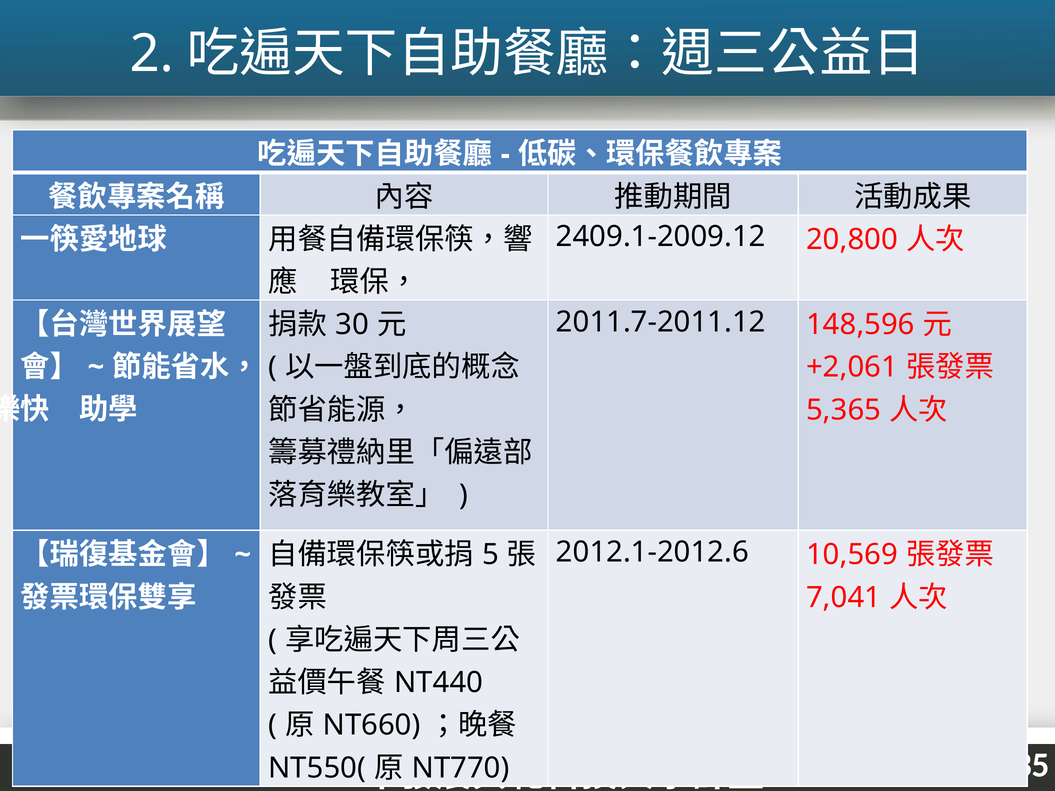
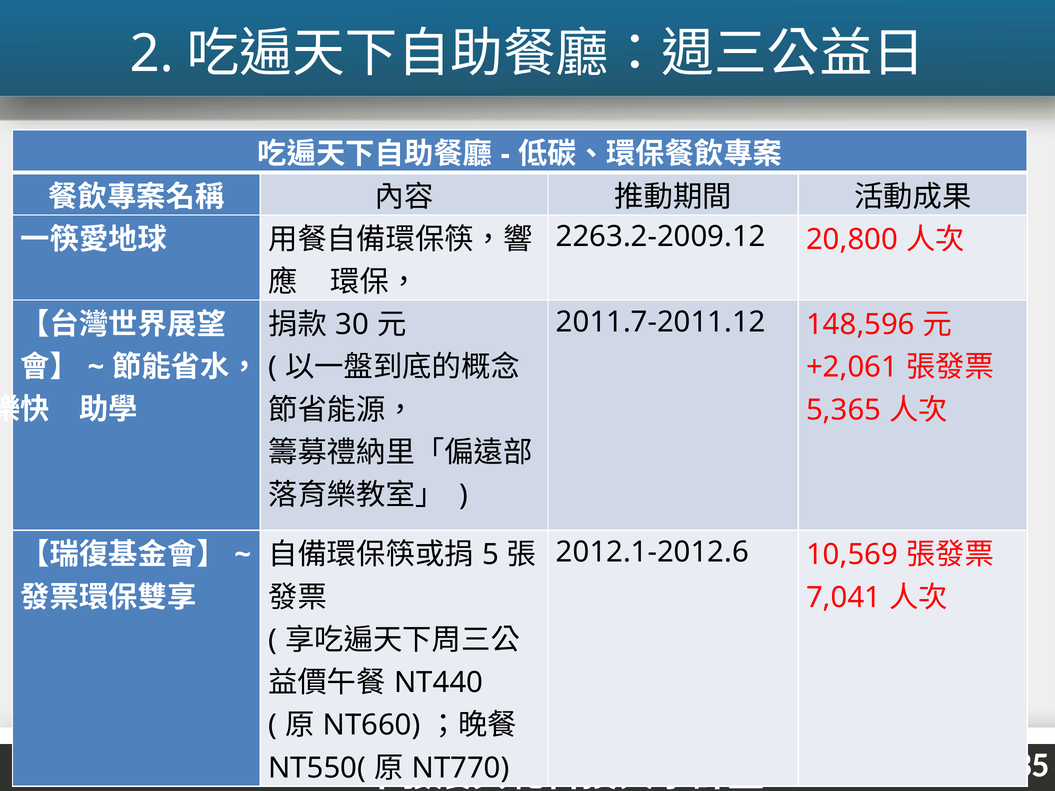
2409.1-2009.12: 2409.1-2009.12 -> 2263.2-2009.12
